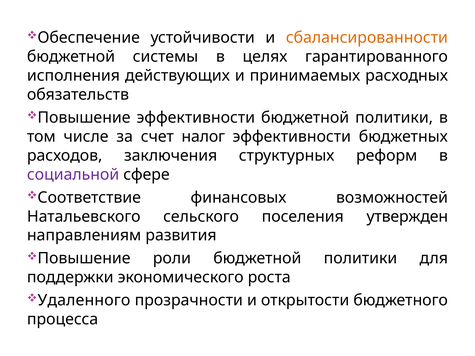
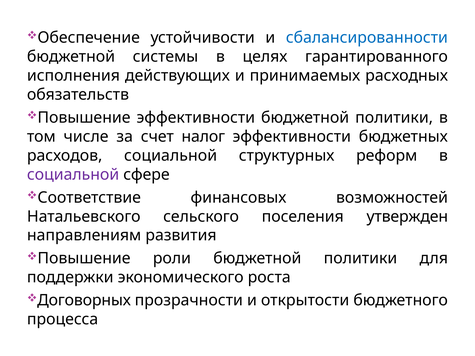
сбалансированности colour: orange -> blue
расходов заключения: заключения -> социальной
Удаленного: Удаленного -> Договорных
